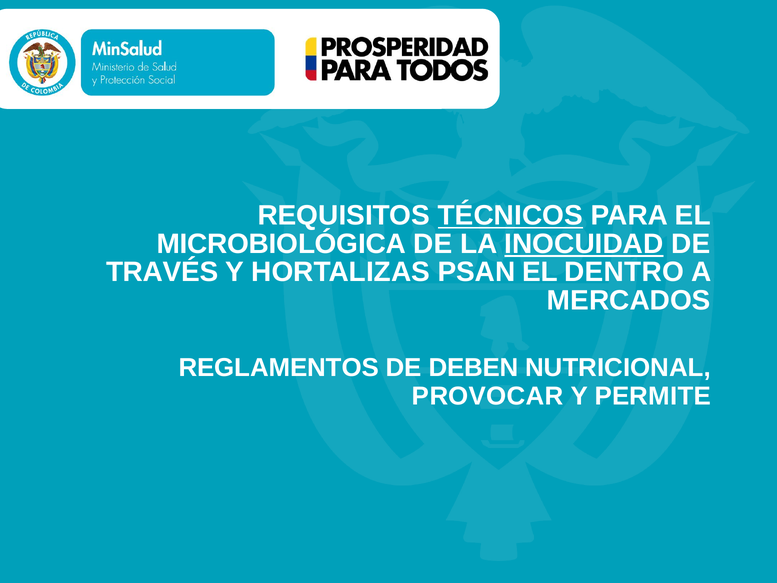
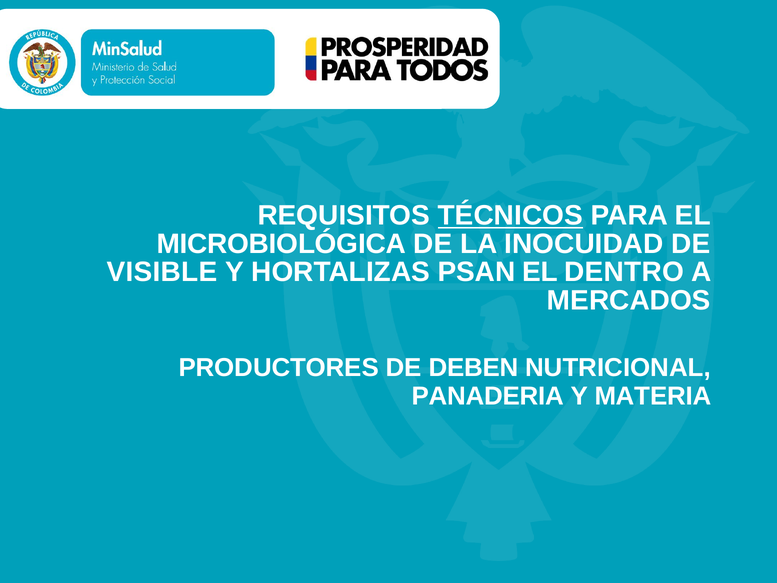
INOCUIDAD underline: present -> none
TRAVÉS: TRAVÉS -> VISIBLE
REGLAMENTOS: REGLAMENTOS -> PRODUCTORES
PROVOCAR: PROVOCAR -> PANADERIA
PERMITE: PERMITE -> MATERIA
